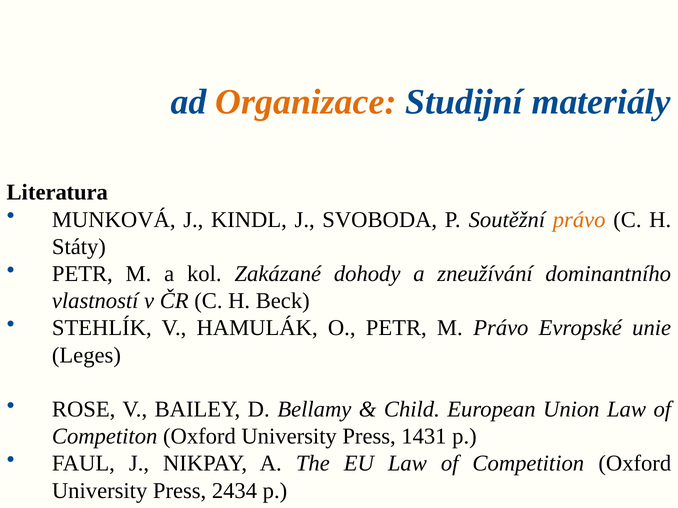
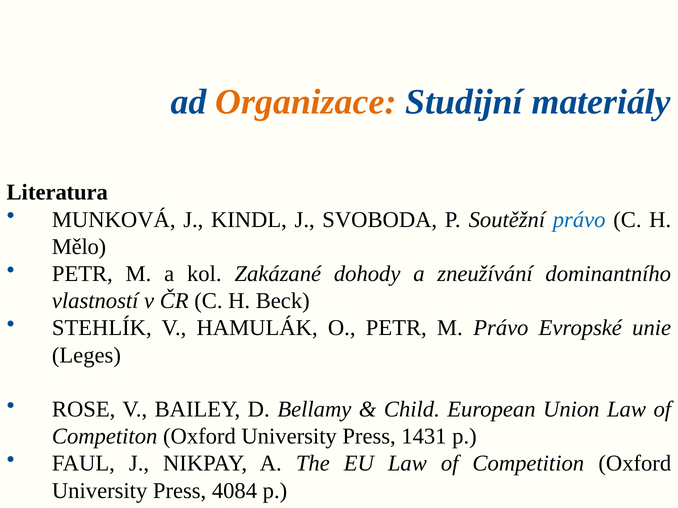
právo at (579, 220) colour: orange -> blue
Státy: Státy -> Mělo
2434: 2434 -> 4084
